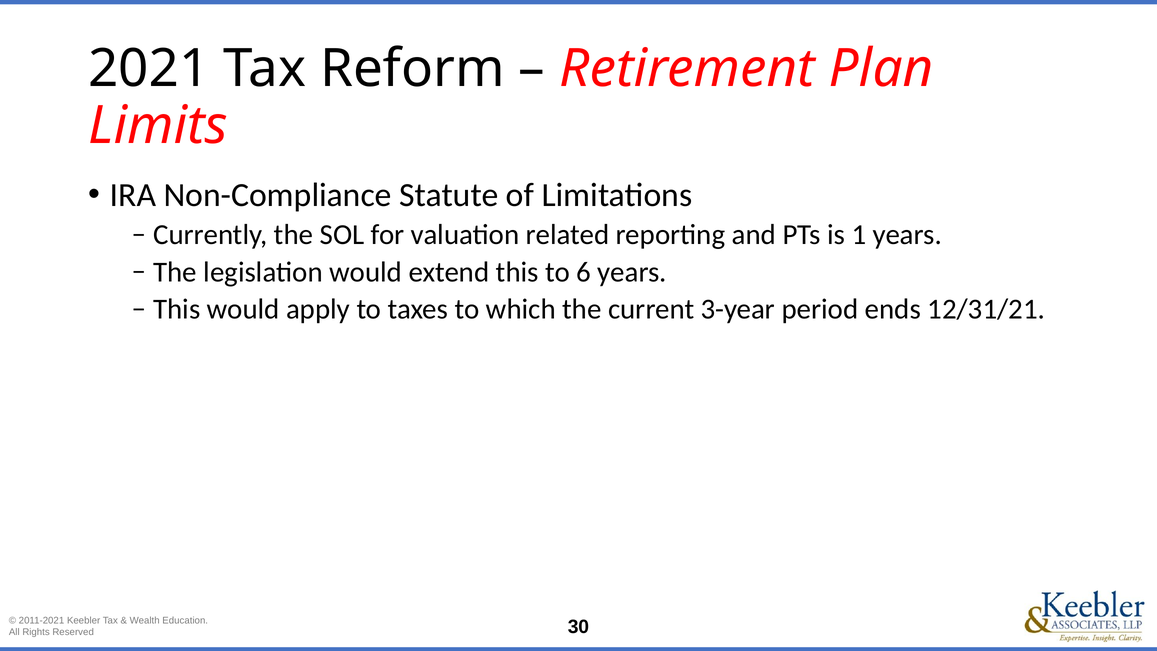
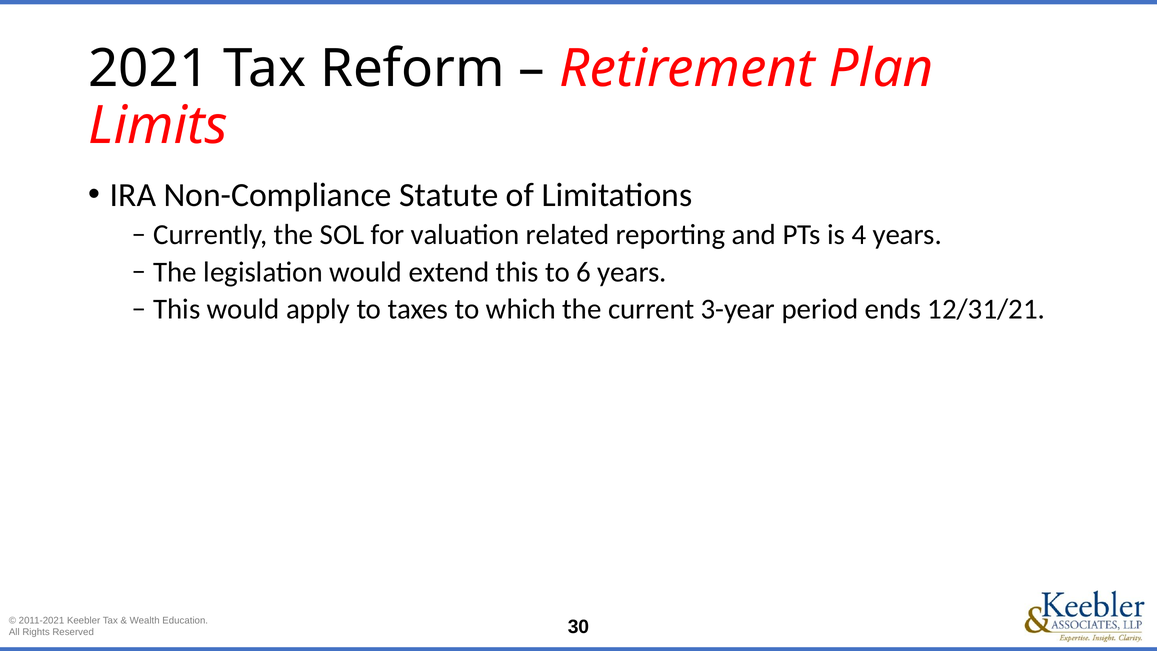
1: 1 -> 4
